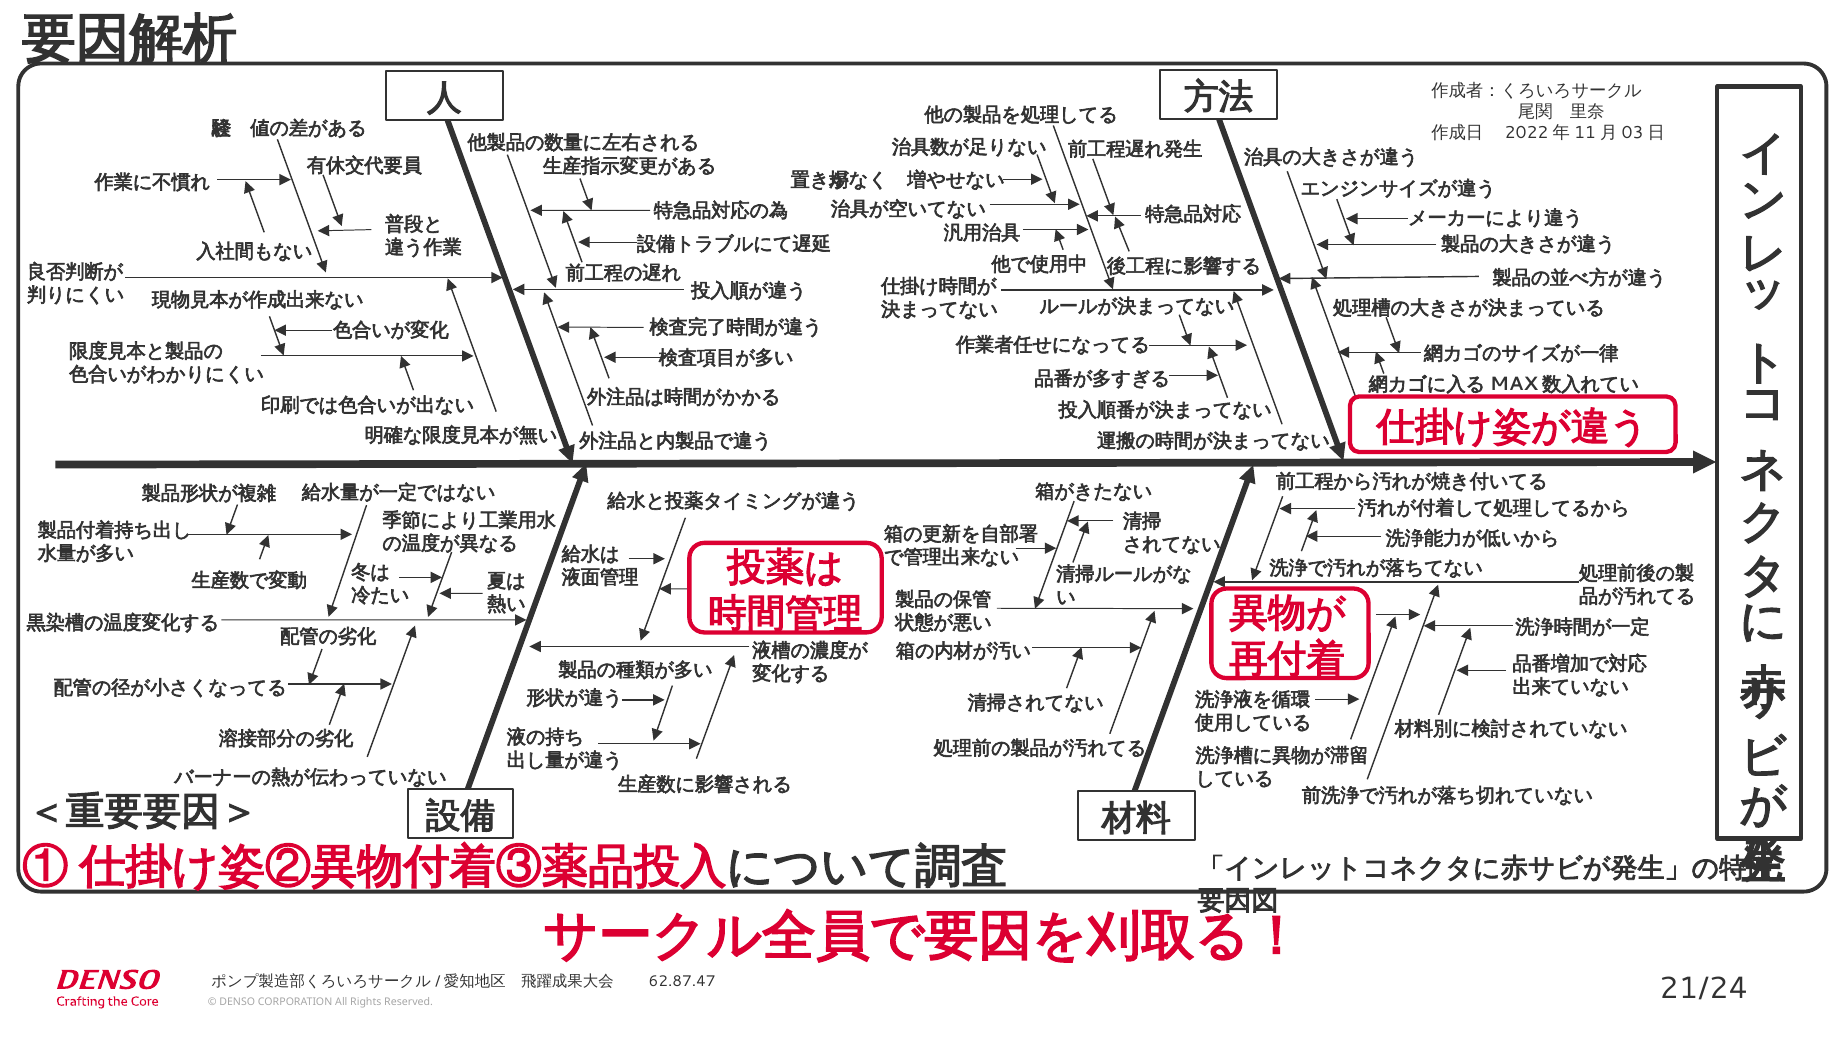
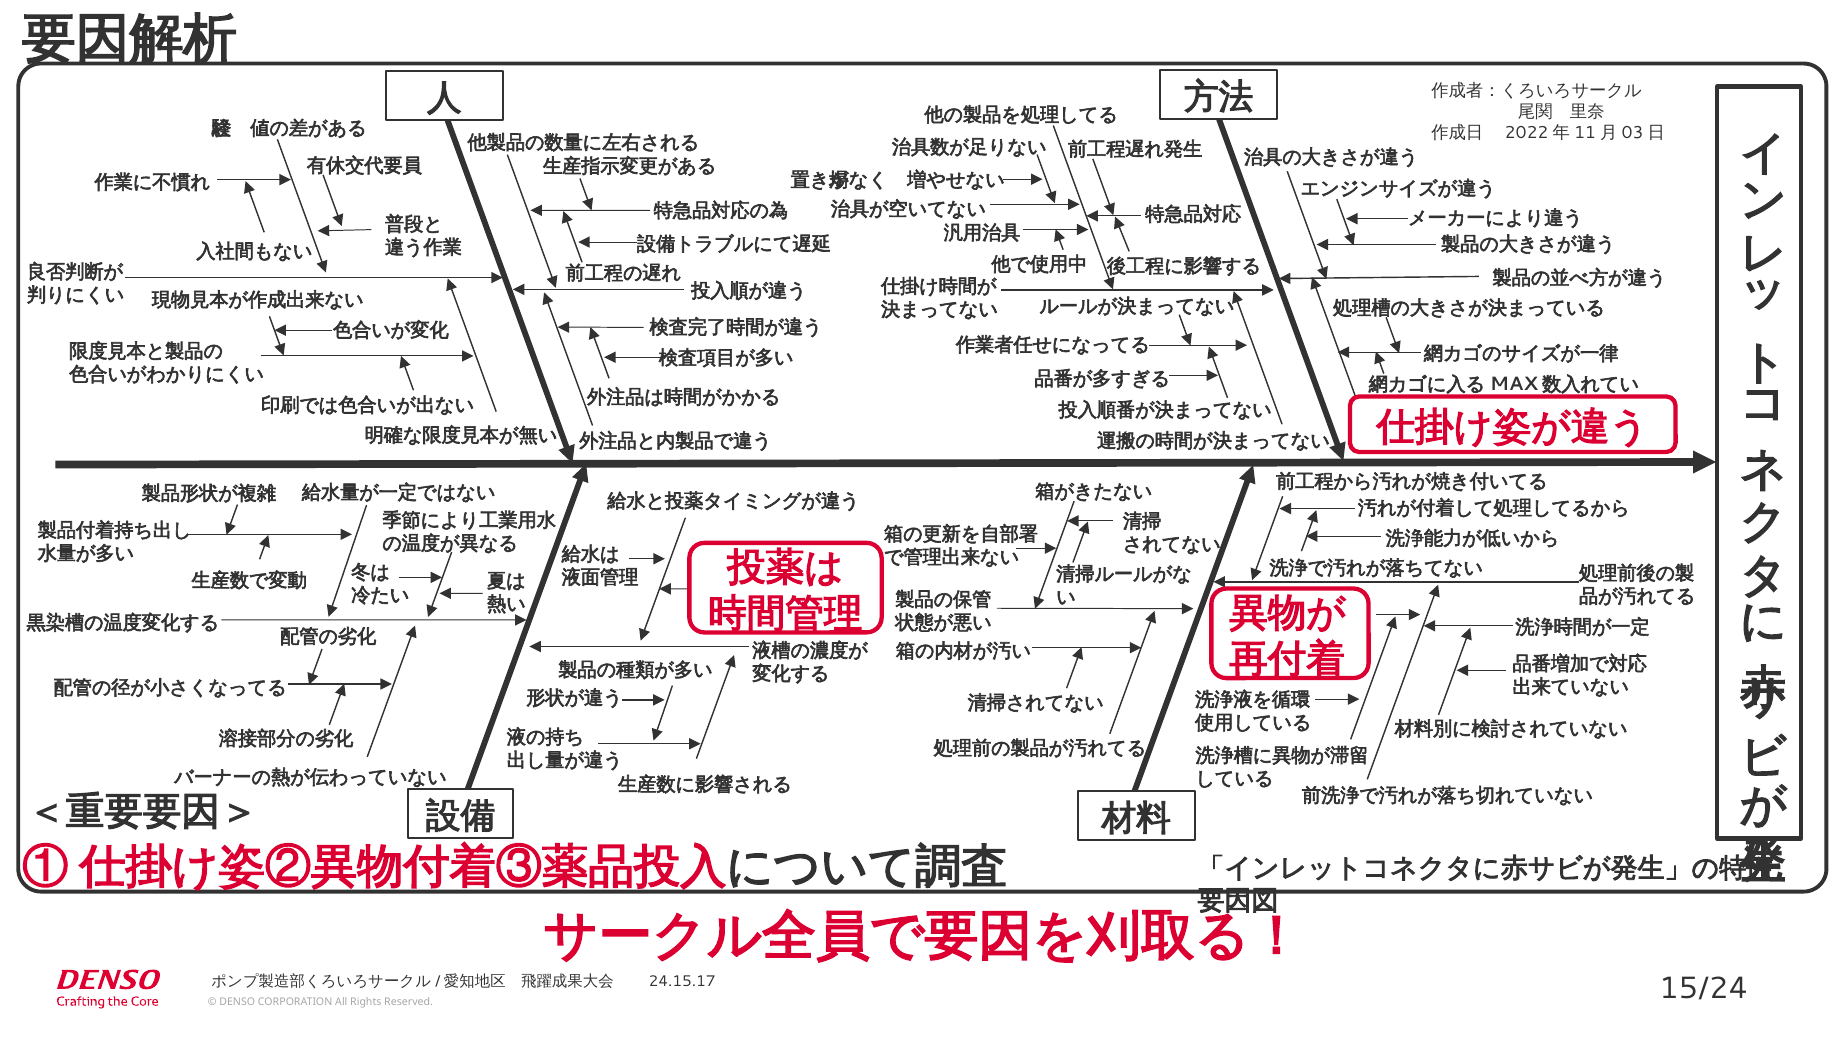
62.87.47: 62.87.47 -> 24.15.17
21/24: 21/24 -> 15/24
